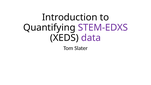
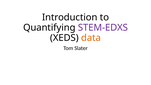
data colour: purple -> orange
